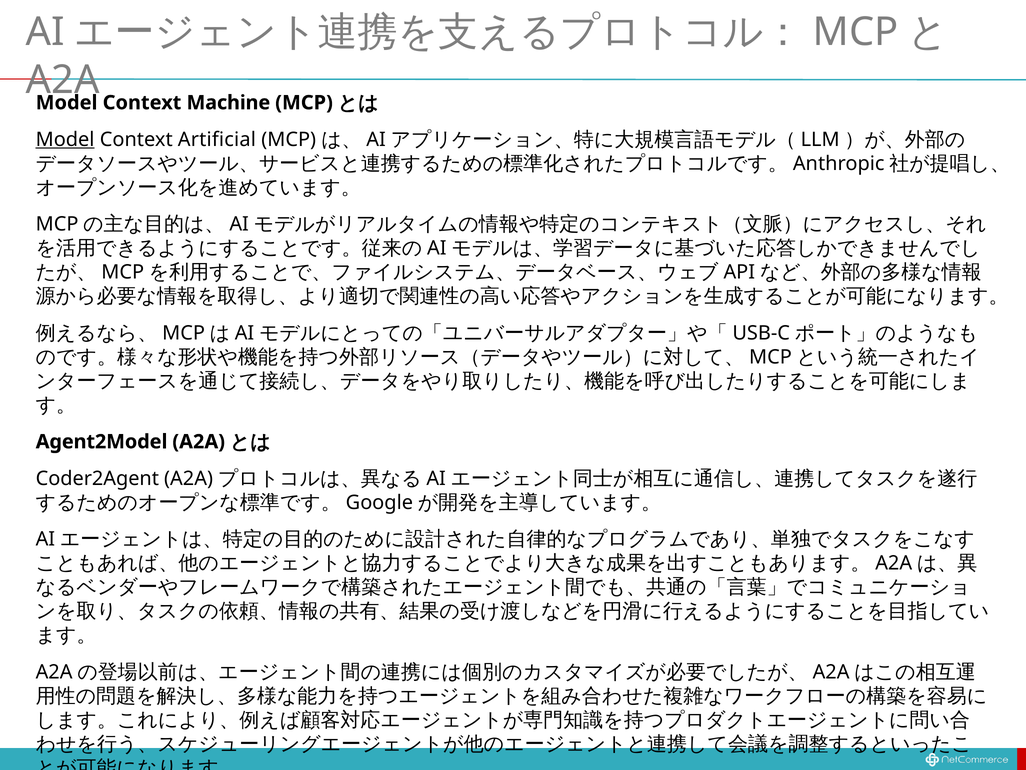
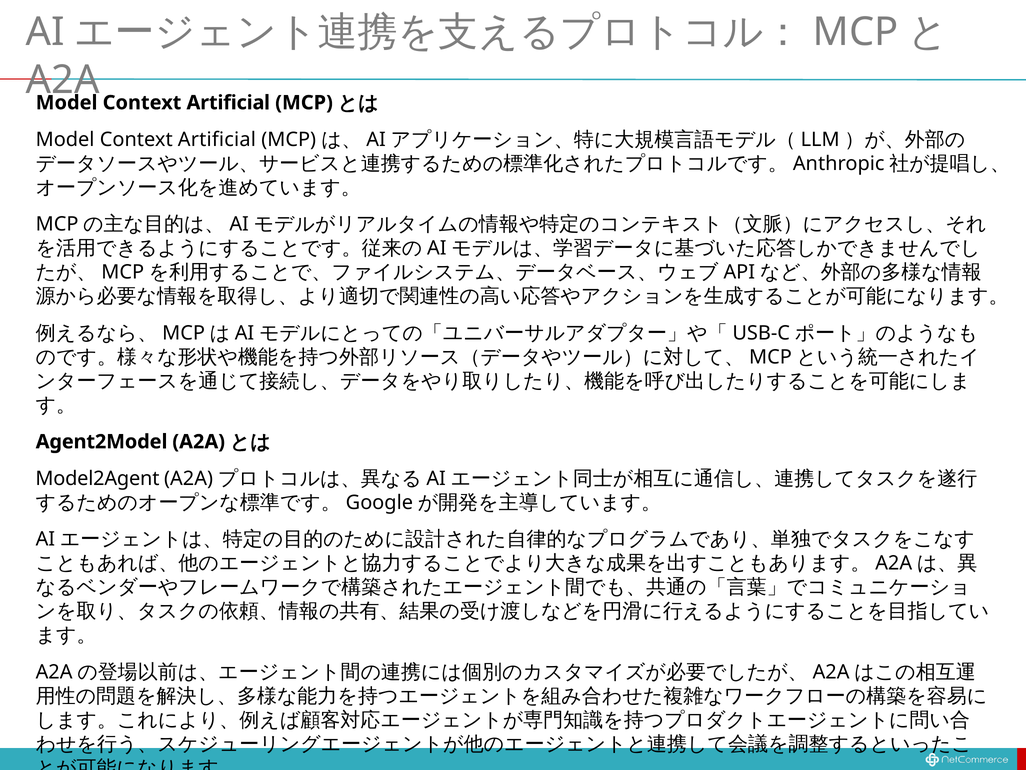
Machine at (228, 103): Machine -> Artificial
Model at (65, 139) underline: present -> none
Coder2Agent: Coder2Agent -> Model2Agent
